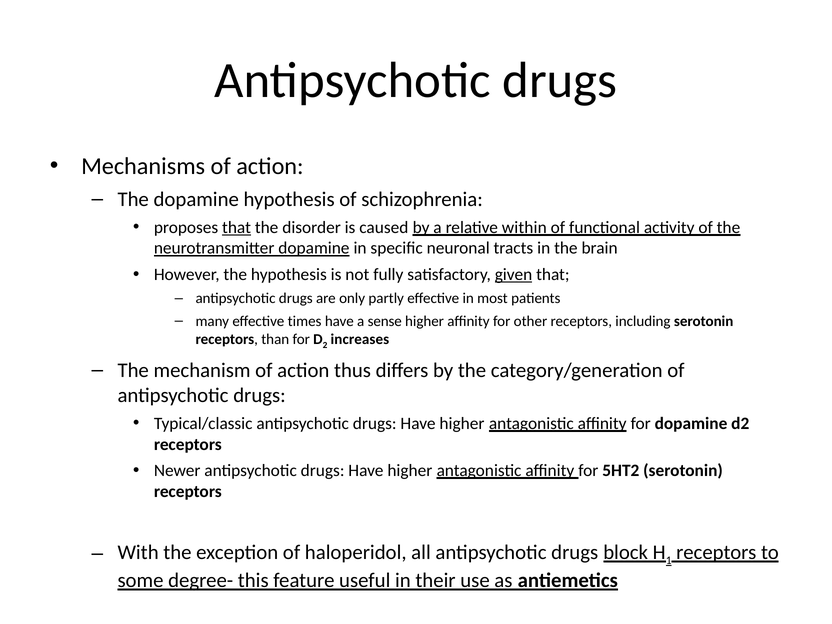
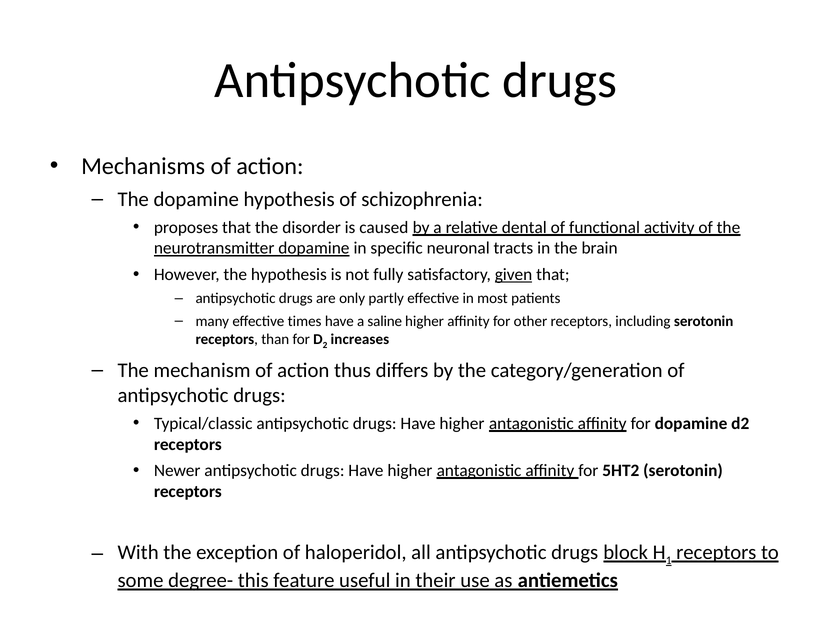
that at (237, 227) underline: present -> none
within: within -> dental
sense: sense -> saline
